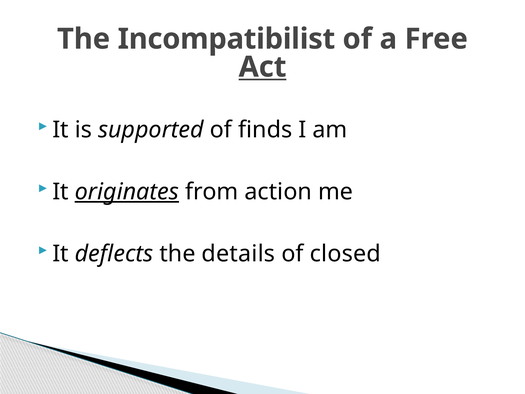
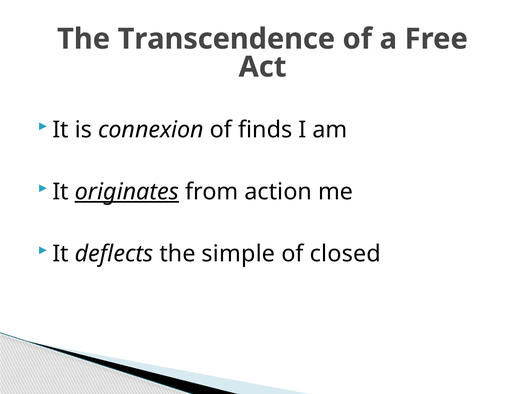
Incompatibilist: Incompatibilist -> Transcendence
Act underline: present -> none
supported: supported -> connexion
details: details -> simple
